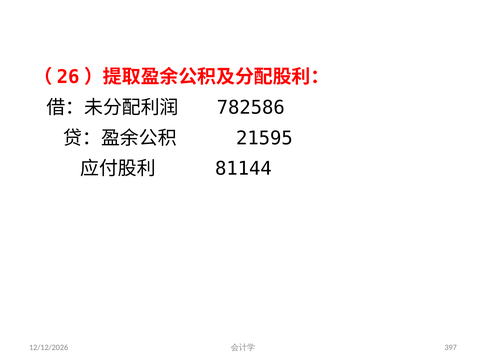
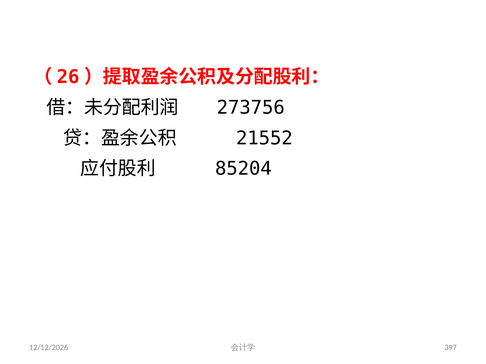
782586: 782586 -> 273756
21595: 21595 -> 21552
81144: 81144 -> 85204
